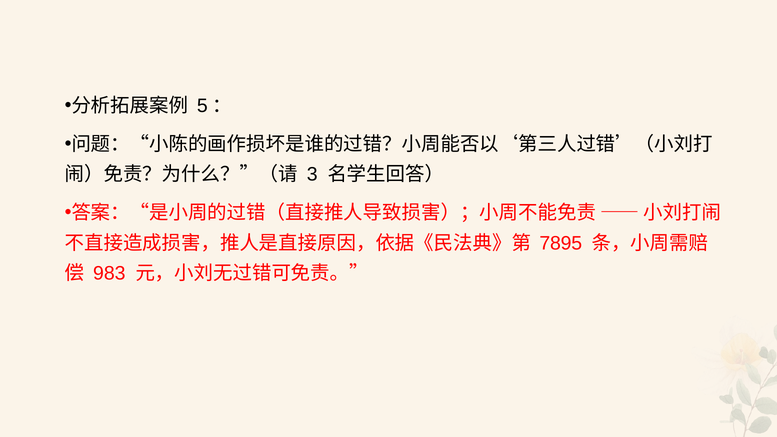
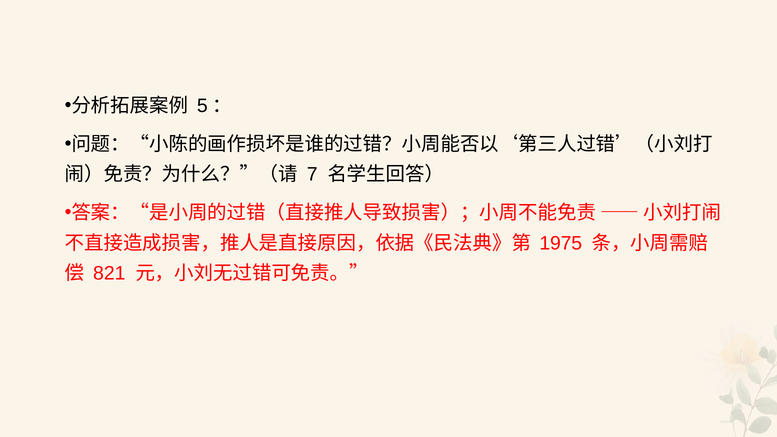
3: 3 -> 7
7895: 7895 -> 1975
983: 983 -> 821
